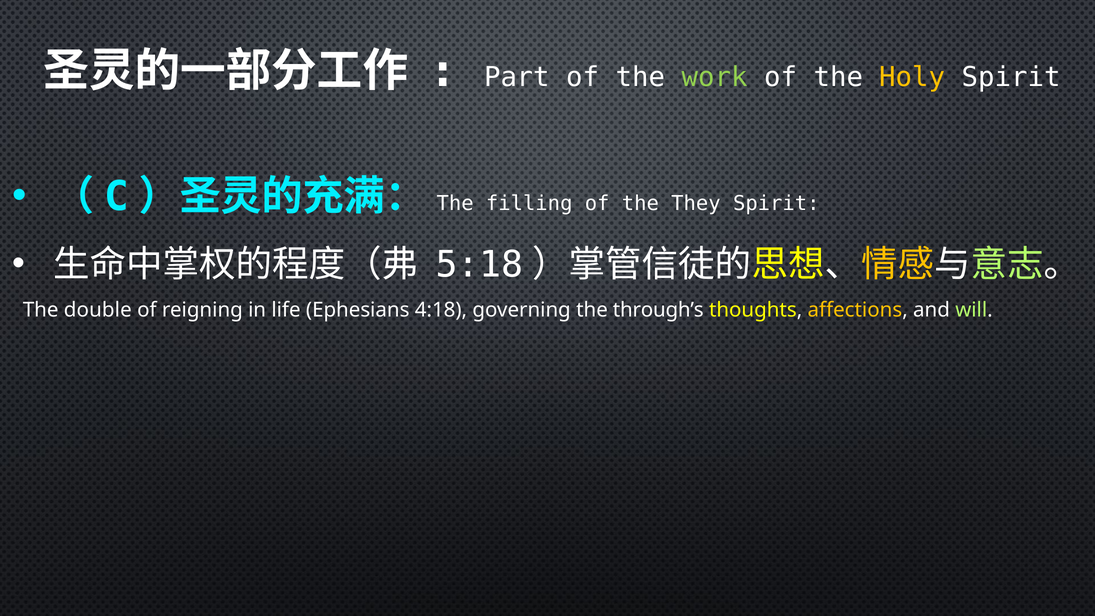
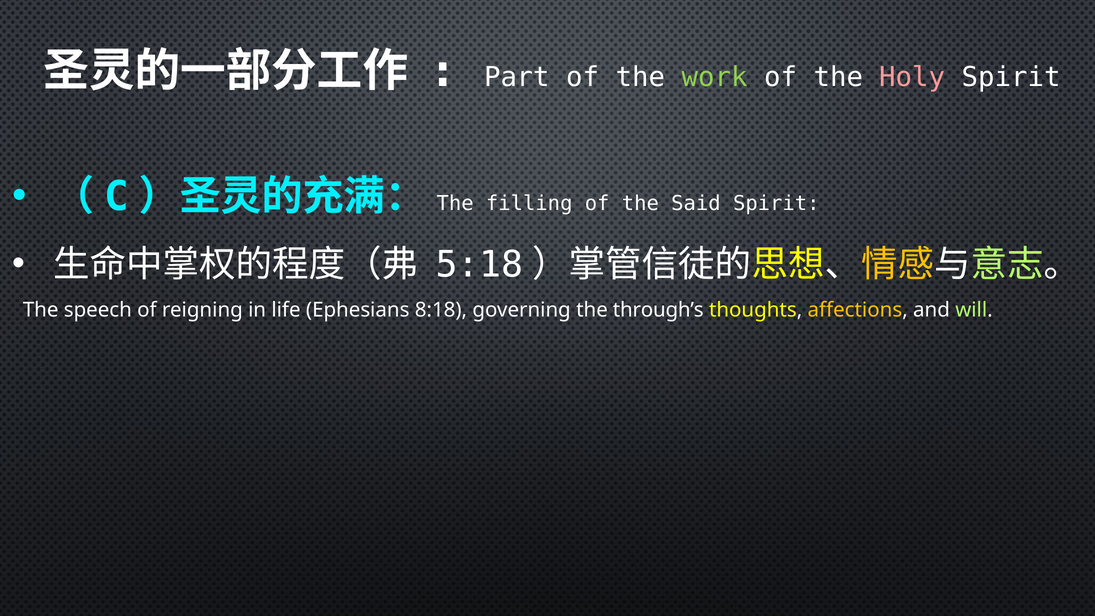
Holy colour: yellow -> pink
They: They -> Said
double: double -> speech
4:18: 4:18 -> 8:18
